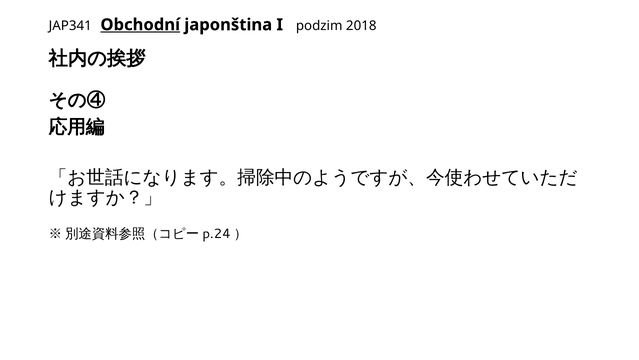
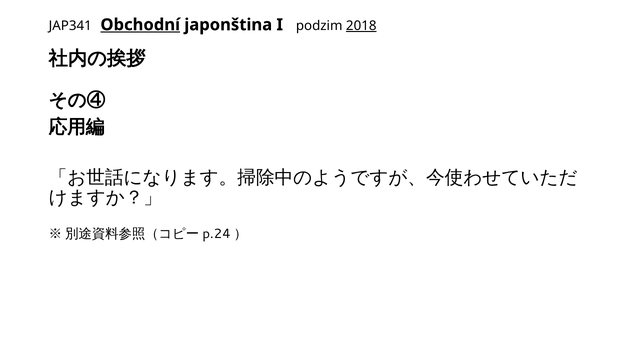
2018 underline: none -> present
